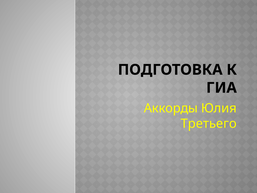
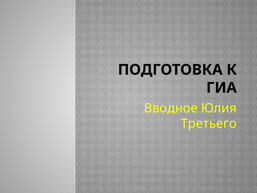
Аккорды: Аккорды -> Вводное
